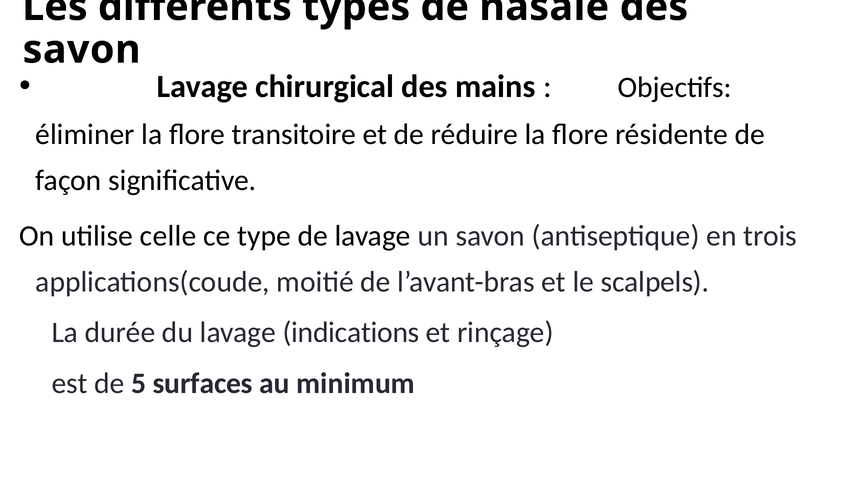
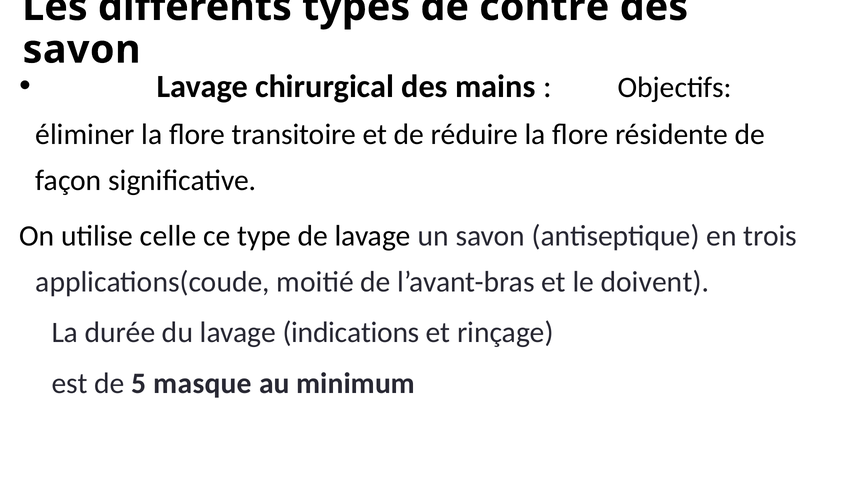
nasale: nasale -> contre
scalpels: scalpels -> doivent
surfaces: surfaces -> masque
